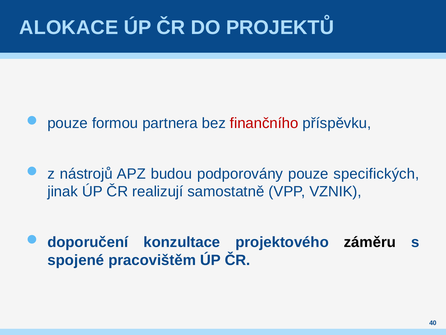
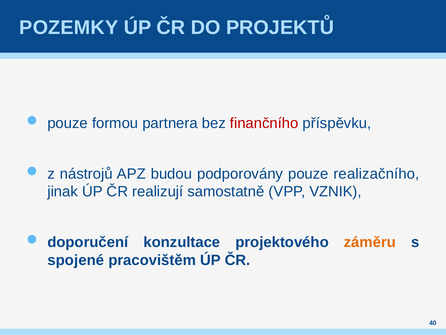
ALOKACE: ALOKACE -> POZEMKY
specifických: specifických -> realizačního
záměru colour: black -> orange
